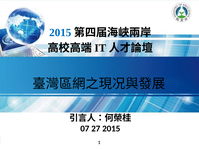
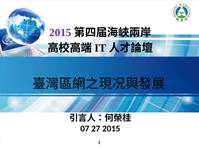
2015 at (60, 33) colour: blue -> purple
